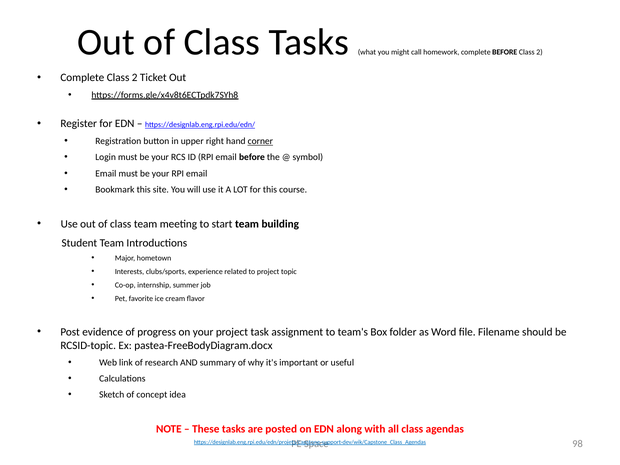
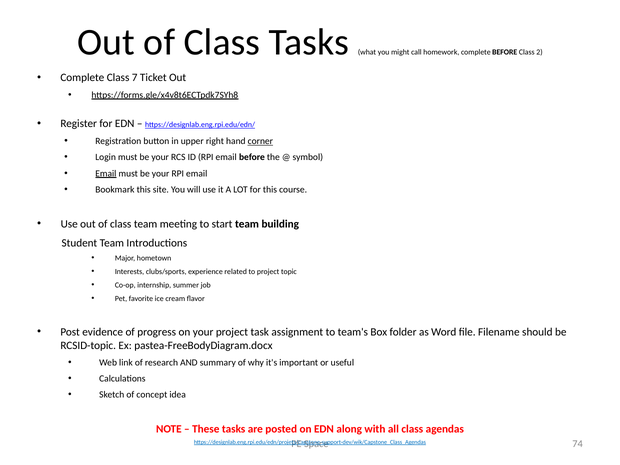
Complete Class 2: 2 -> 7
Email at (106, 173) underline: none -> present
98: 98 -> 74
